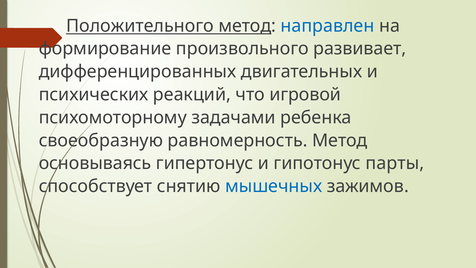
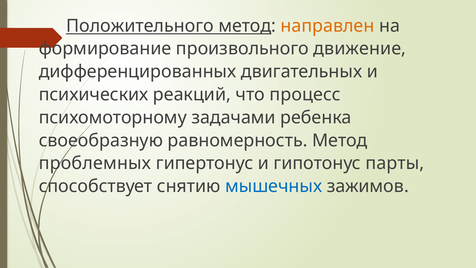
направлен colour: blue -> orange
развивает: развивает -> движение
игровой: игровой -> процесс
основываясь: основываясь -> проблемных
